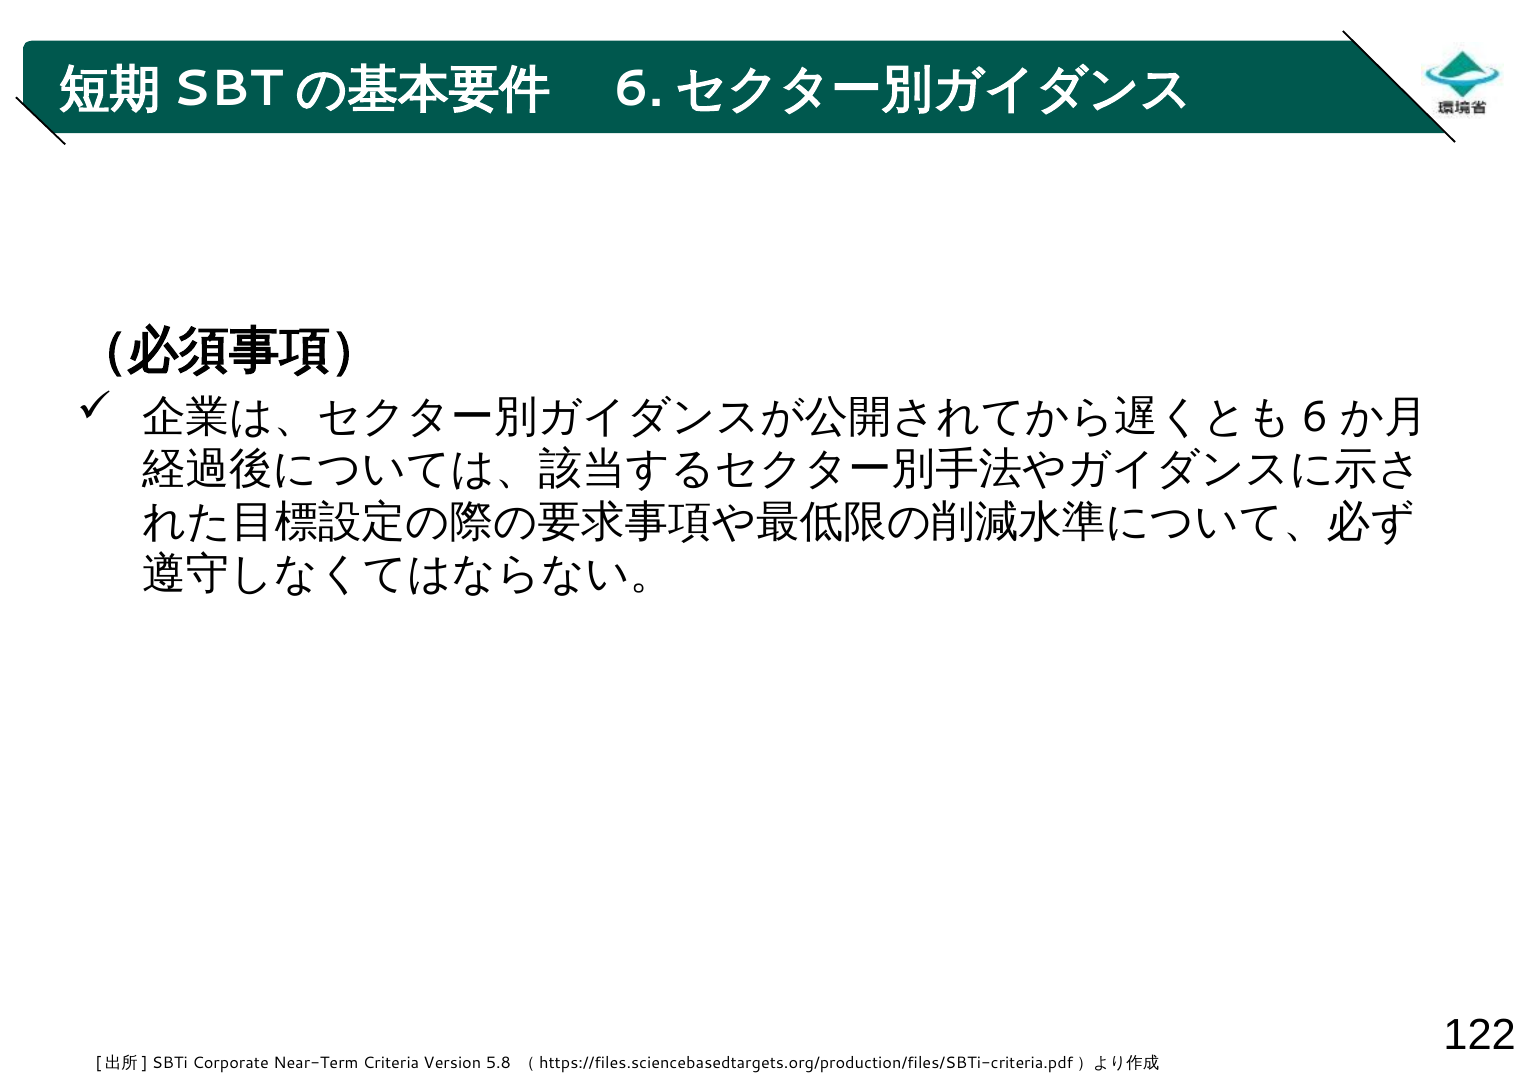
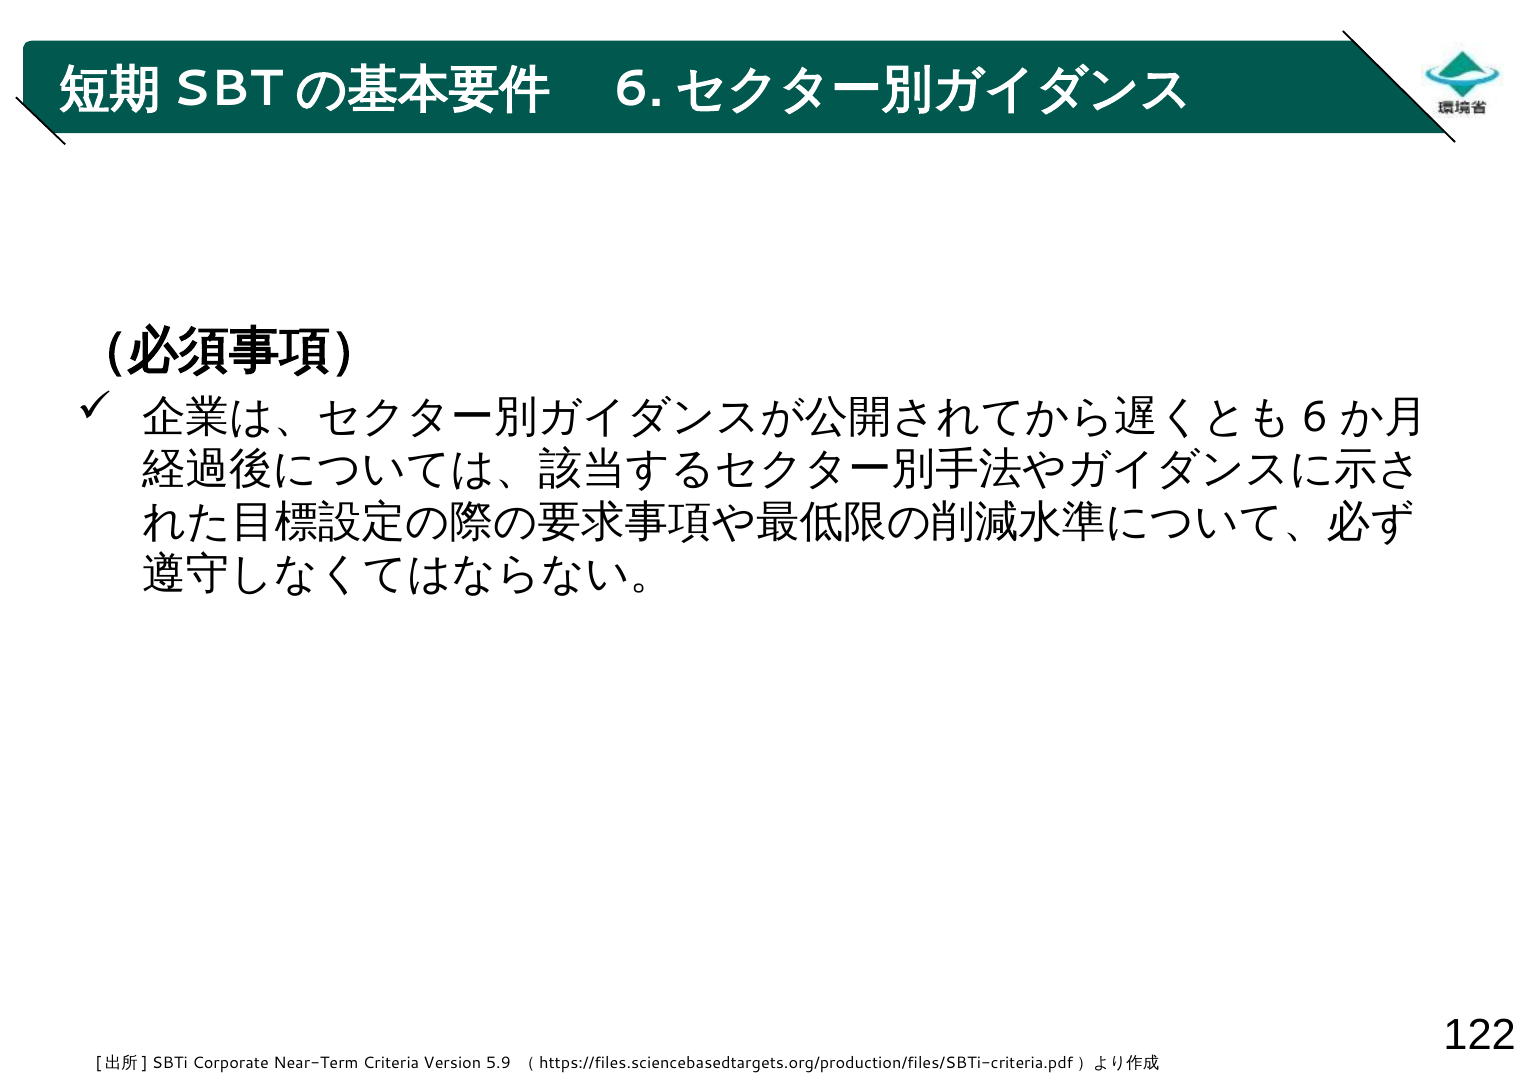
5.8: 5.8 -> 5.9
